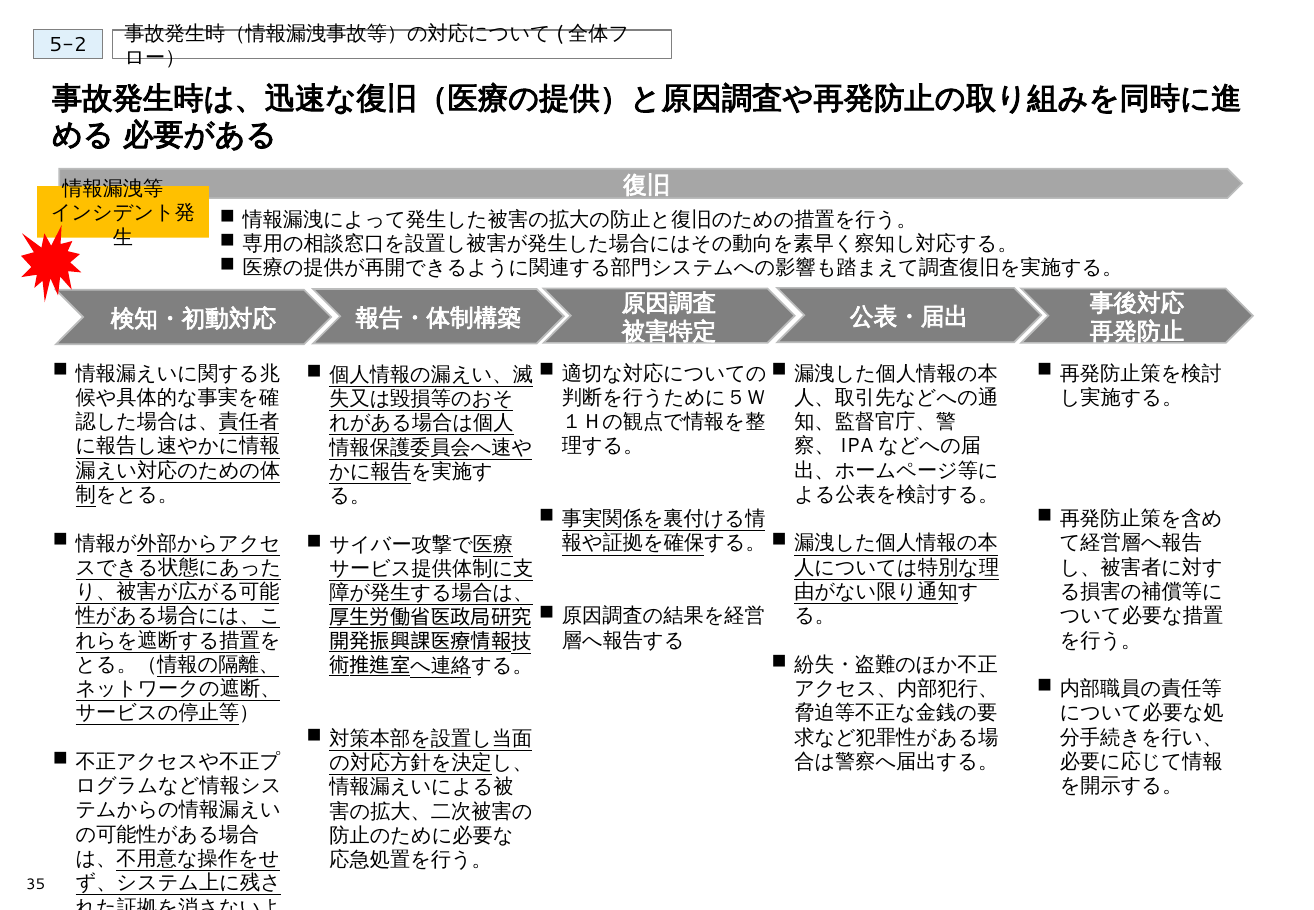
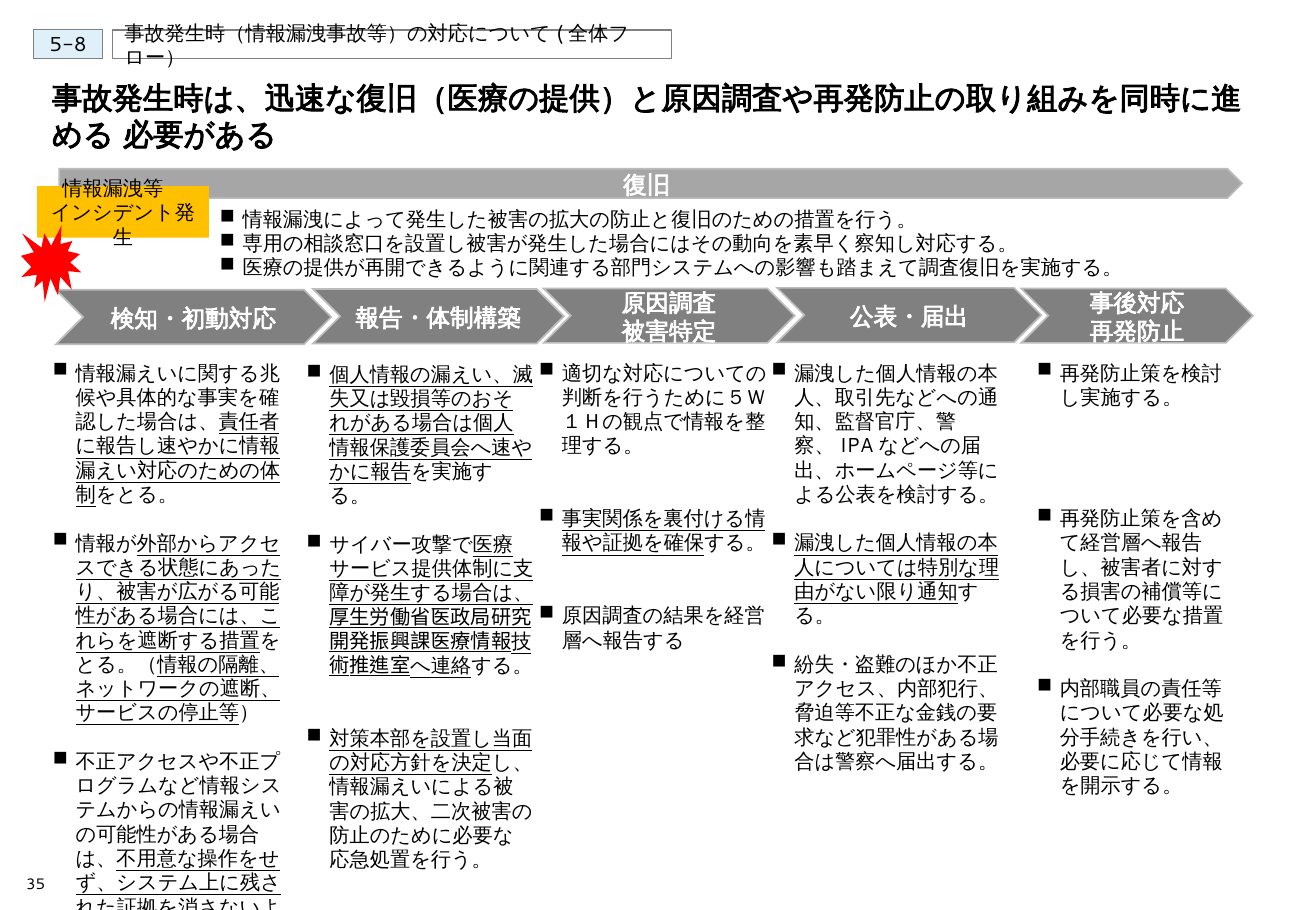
5-2: 5-2 -> 5-8
